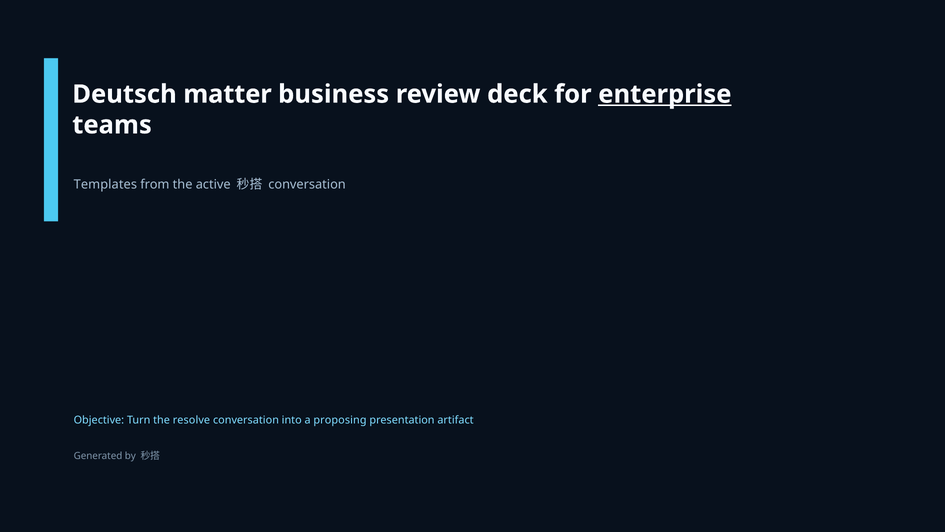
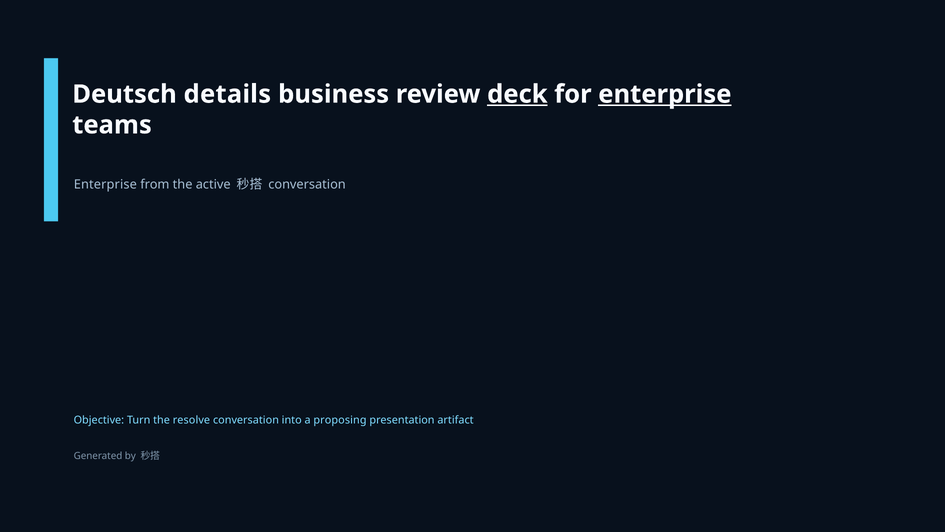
matter: matter -> details
deck underline: none -> present
Templates at (105, 184): Templates -> Enterprise
